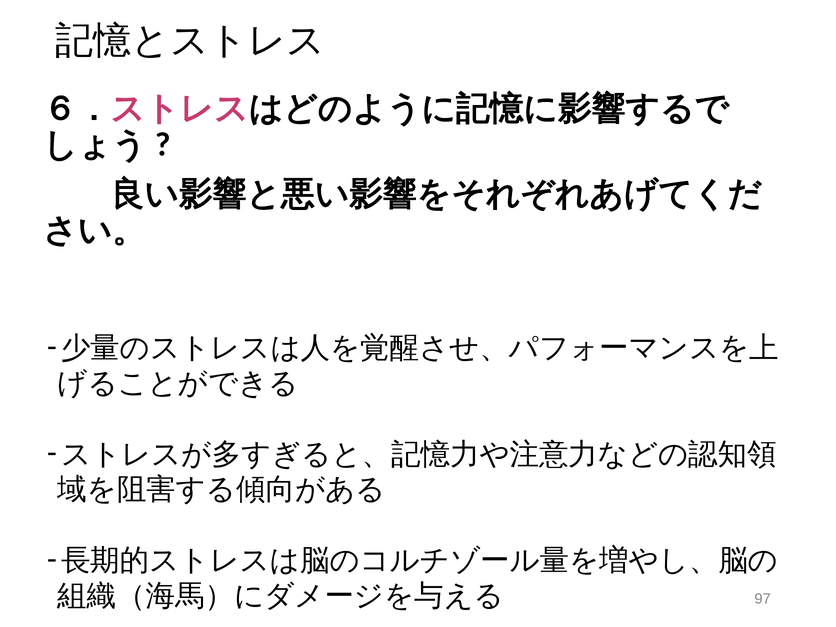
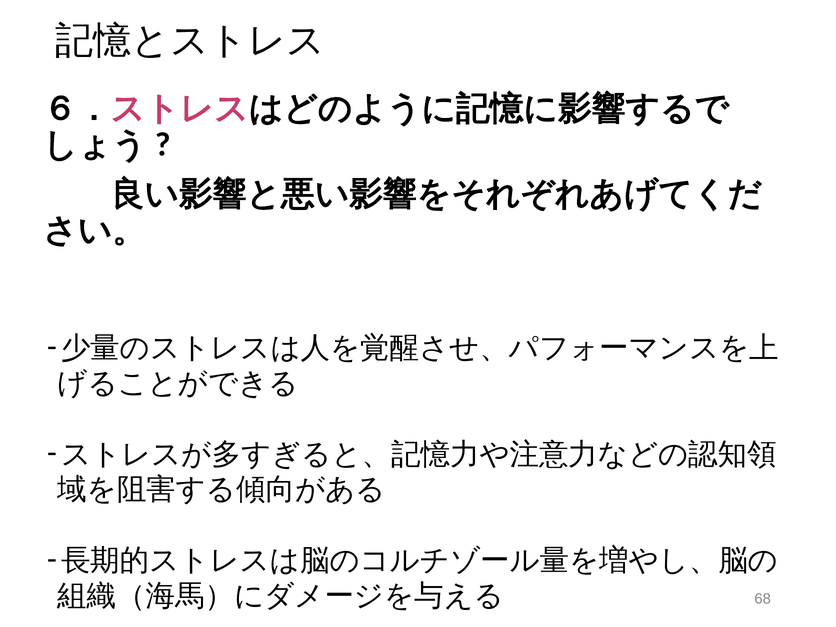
97: 97 -> 68
